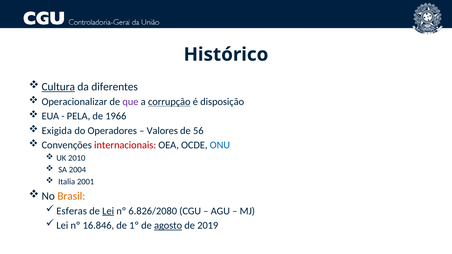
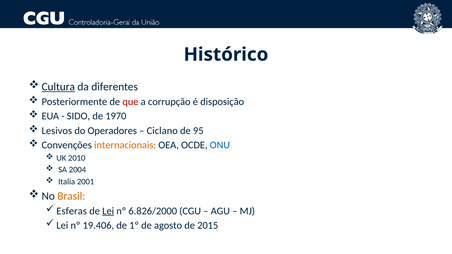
Operacionalizar: Operacionalizar -> Posteriormente
que colour: purple -> red
corrupção underline: present -> none
PELA: PELA -> SIDO
1966: 1966 -> 1970
Exigida: Exigida -> Lesivos
Valores: Valores -> Ciclano
56: 56 -> 95
internacionais colour: red -> orange
6.826/2080: 6.826/2080 -> 6.826/2000
16.846: 16.846 -> 19.406
agosto underline: present -> none
2019: 2019 -> 2015
